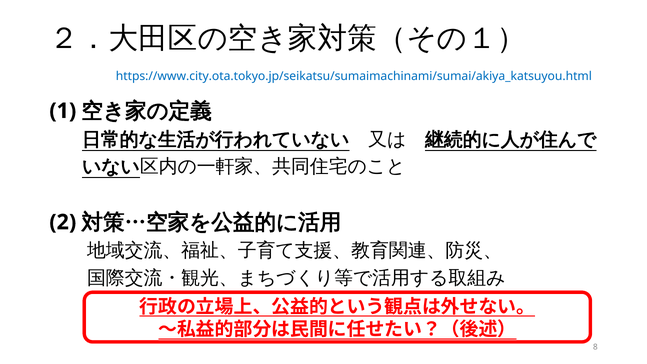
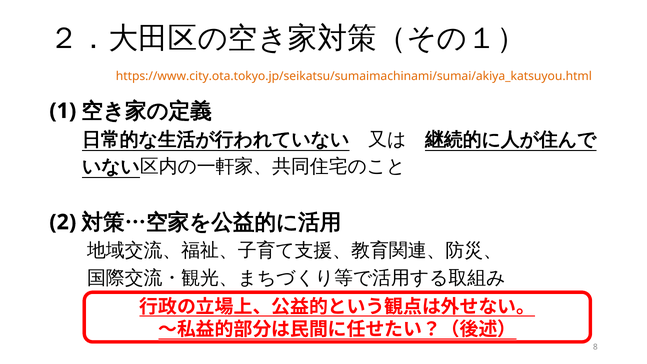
https://www.city.ota.tokyo.jp/seikatsu/sumaimachinami/sumai/akiya_katsuyou.html colour: blue -> orange
